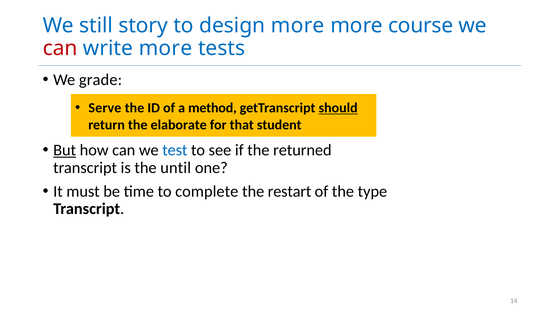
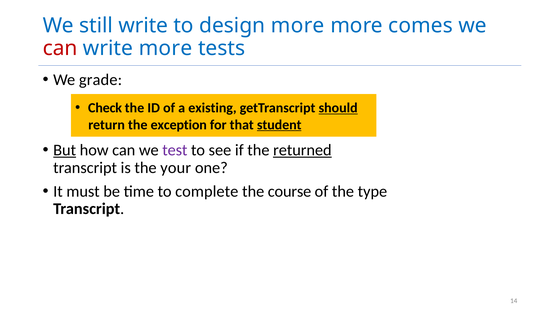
still story: story -> write
course: course -> comes
Serve: Serve -> Check
method: method -> existing
elaborate: elaborate -> exception
student underline: none -> present
test colour: blue -> purple
returned underline: none -> present
until: until -> your
restart: restart -> course
